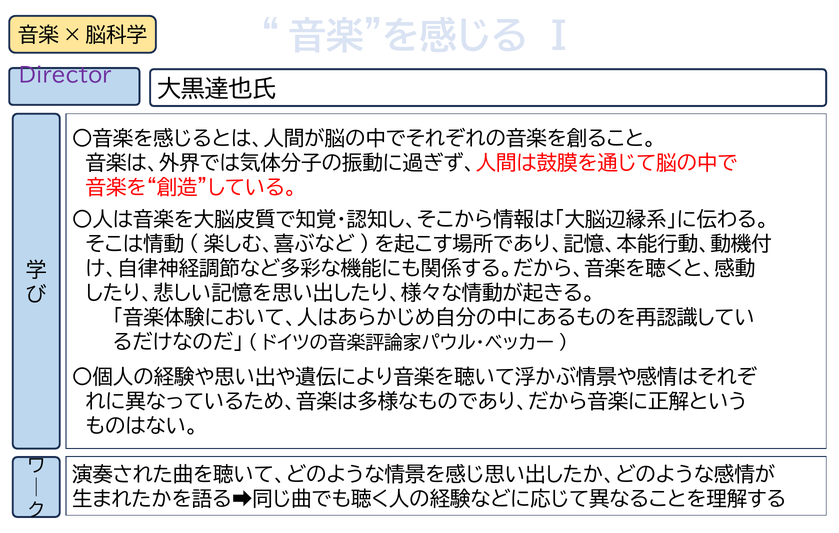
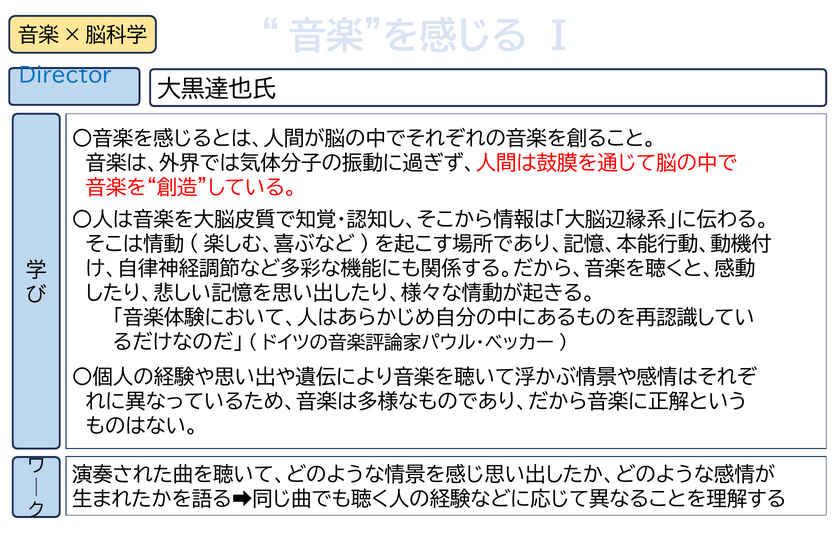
Director colour: purple -> blue
